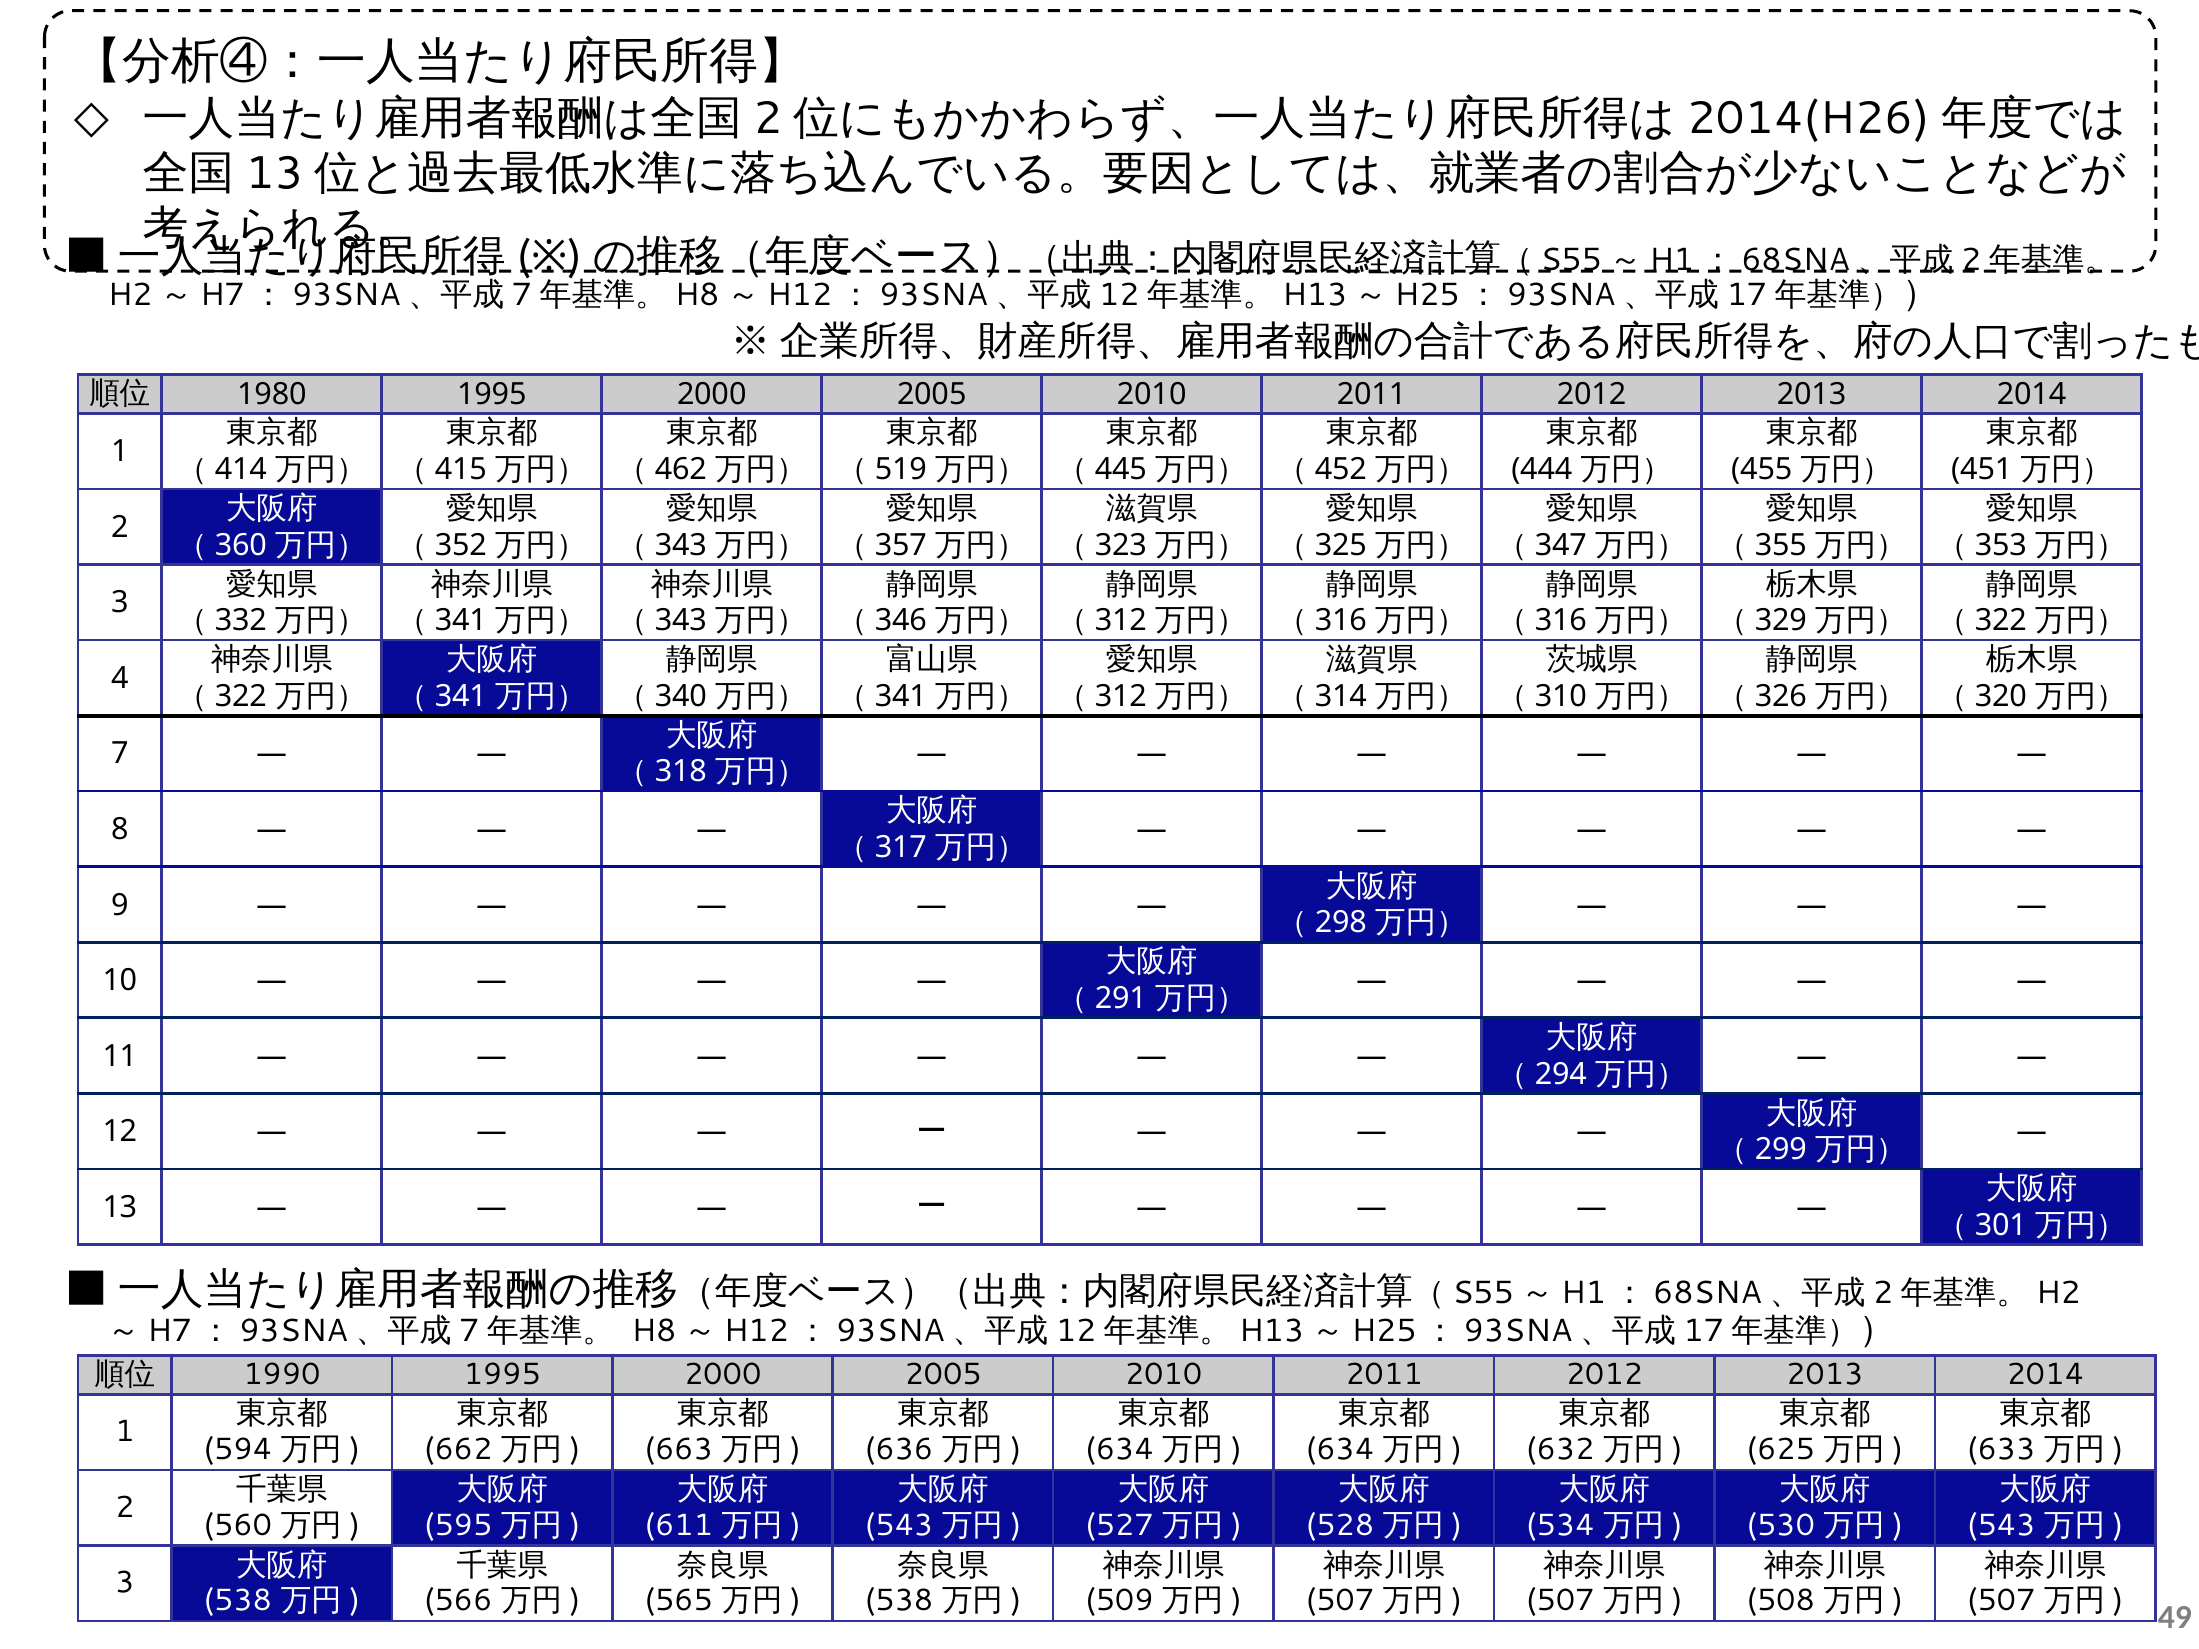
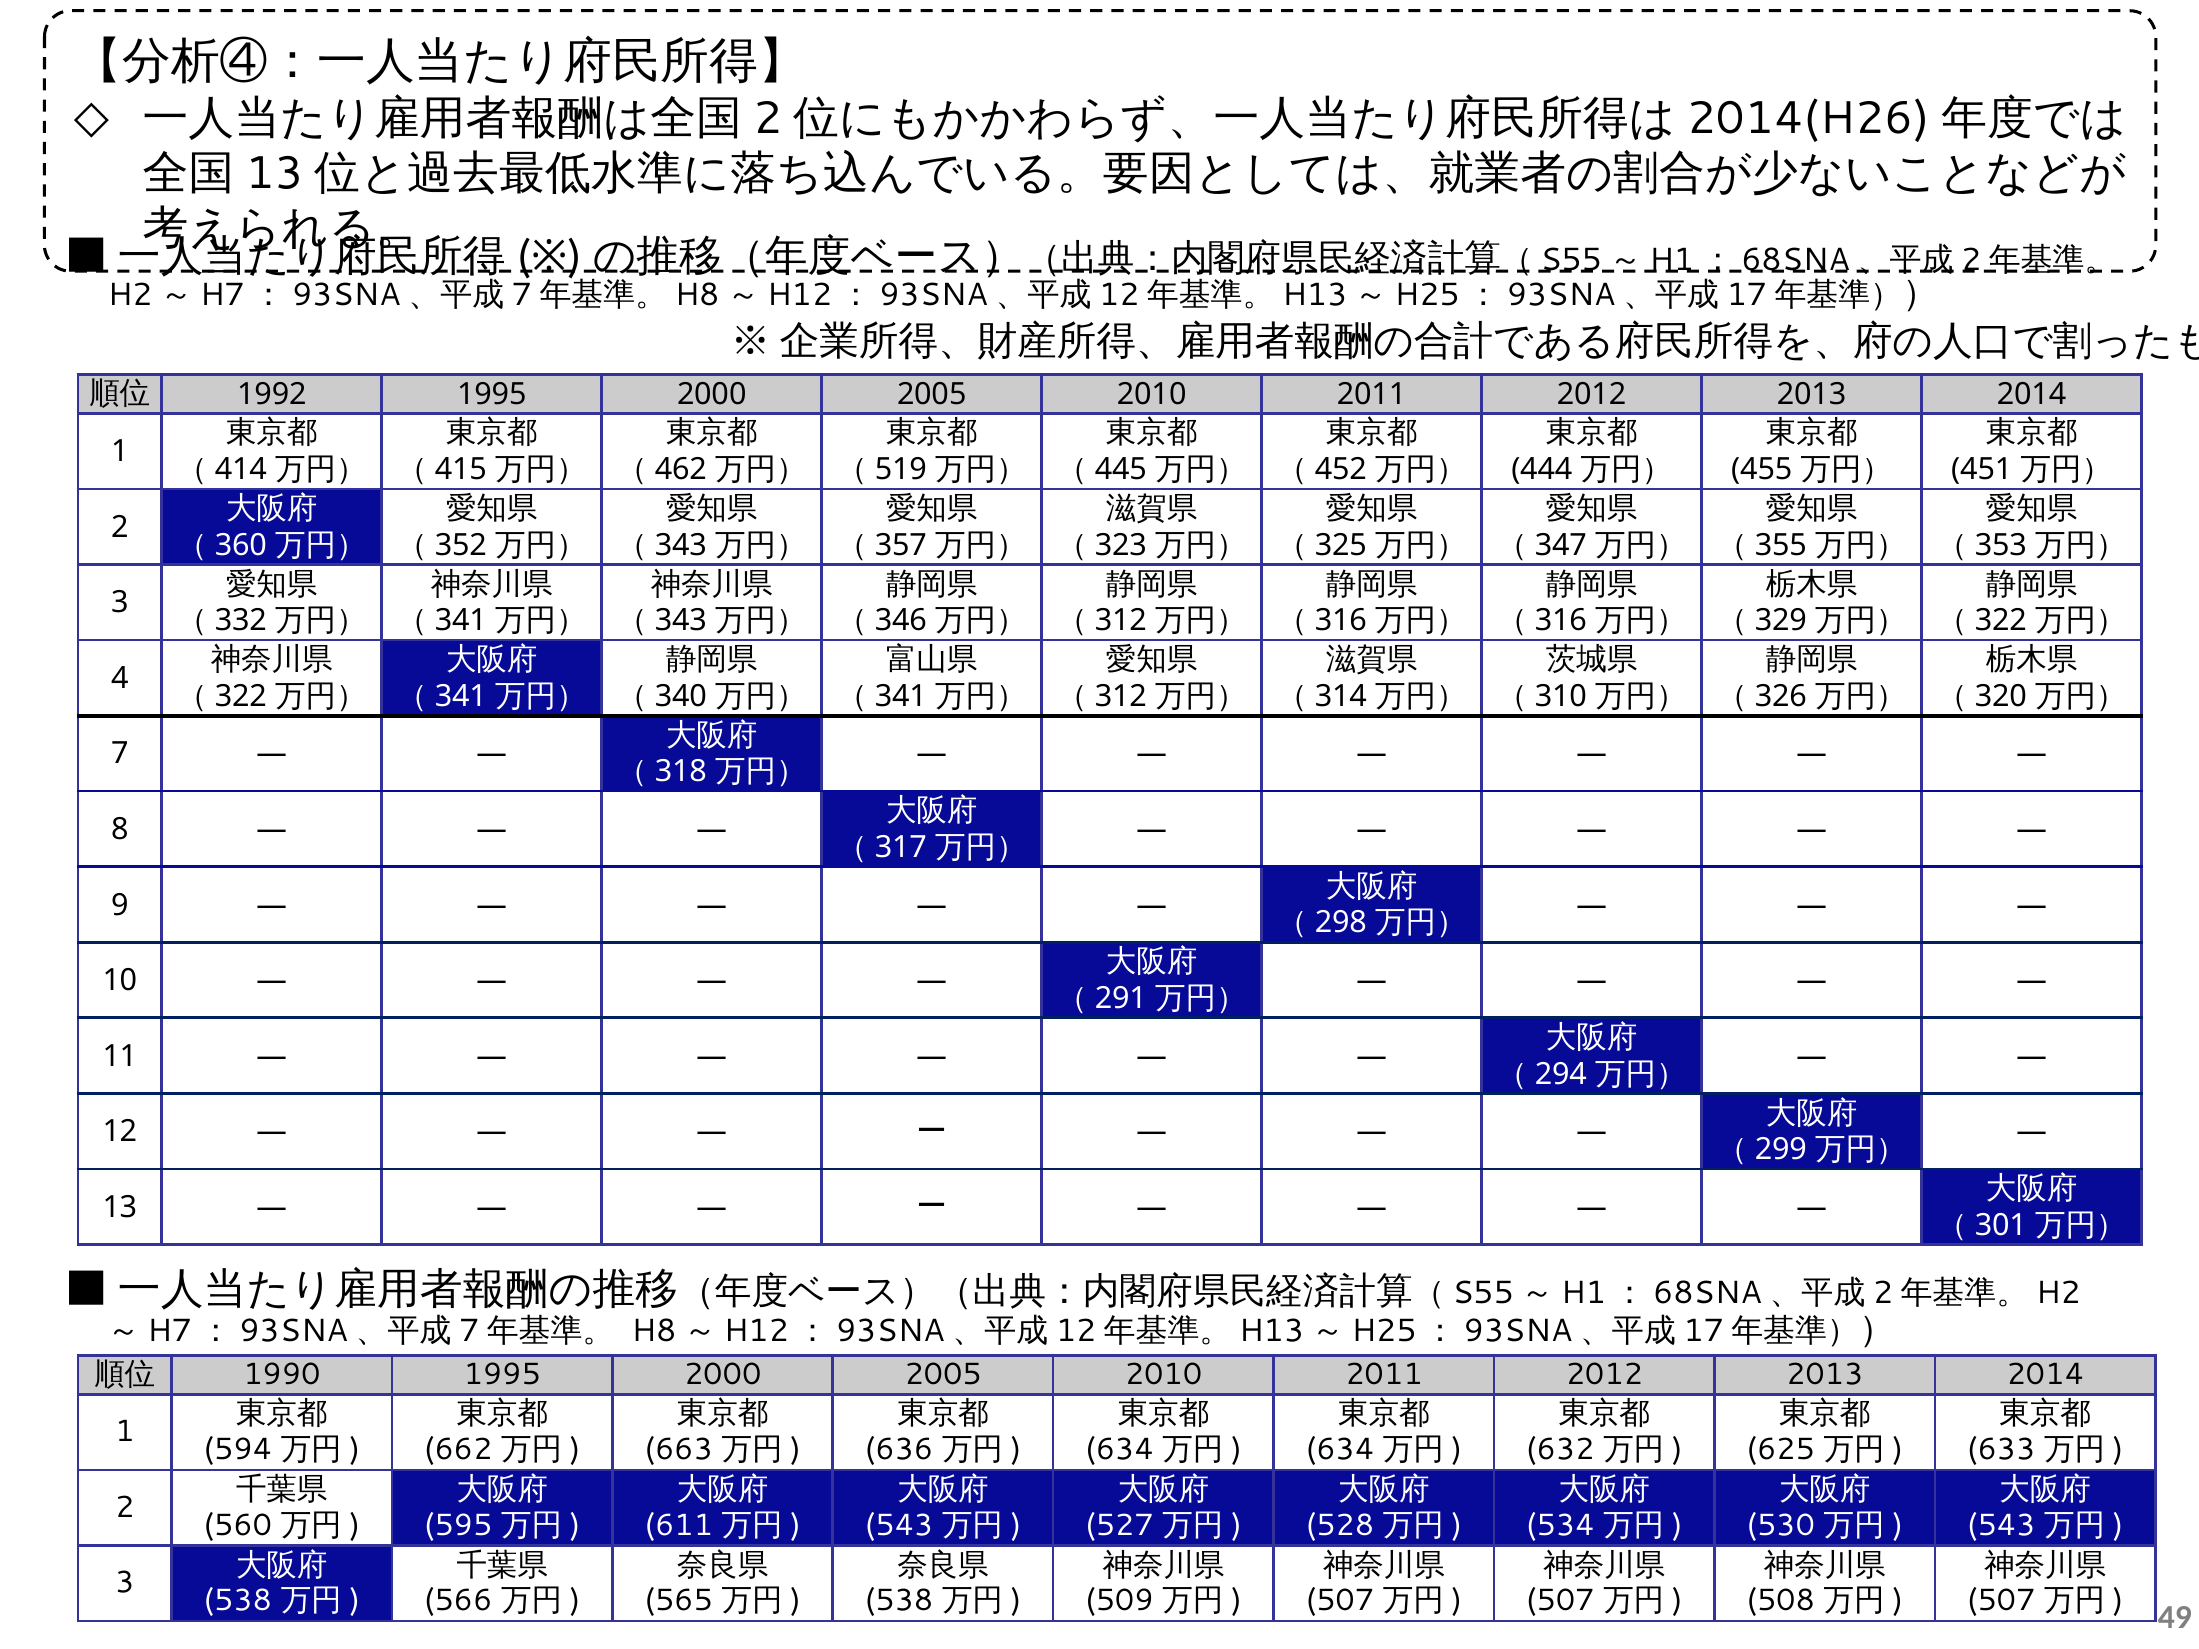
1980: 1980 -> 1992
